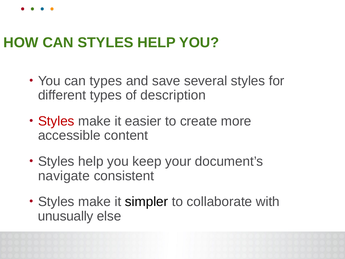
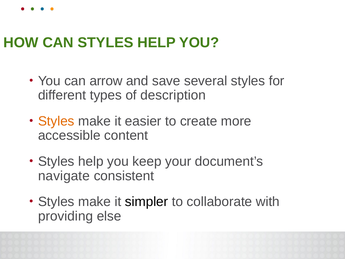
can types: types -> arrow
Styles at (56, 121) colour: red -> orange
unusually: unusually -> providing
